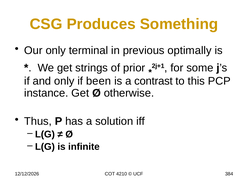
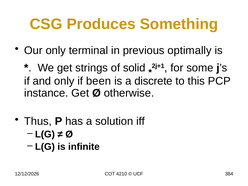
prior: prior -> solid
contrast: contrast -> discrete
